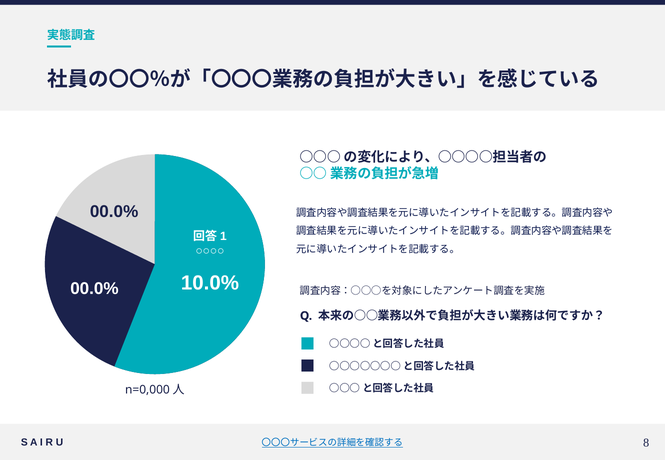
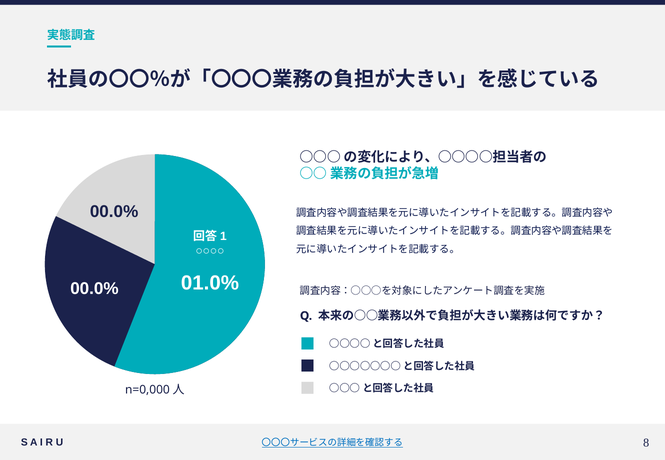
10.0%: 10.0% -> 01.0%
